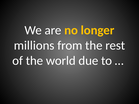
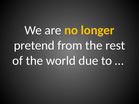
millions: millions -> pretend
